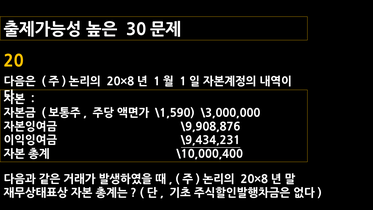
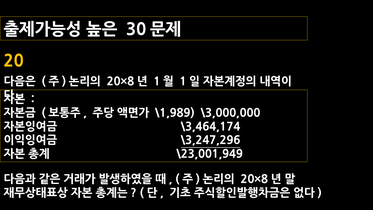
\1,590: \1,590 -> \1,989
\9,908,876: \9,908,876 -> \3,464,174
\9,434,231: \9,434,231 -> \3,247,296
\10,000,400: \10,000,400 -> \23,001,949
